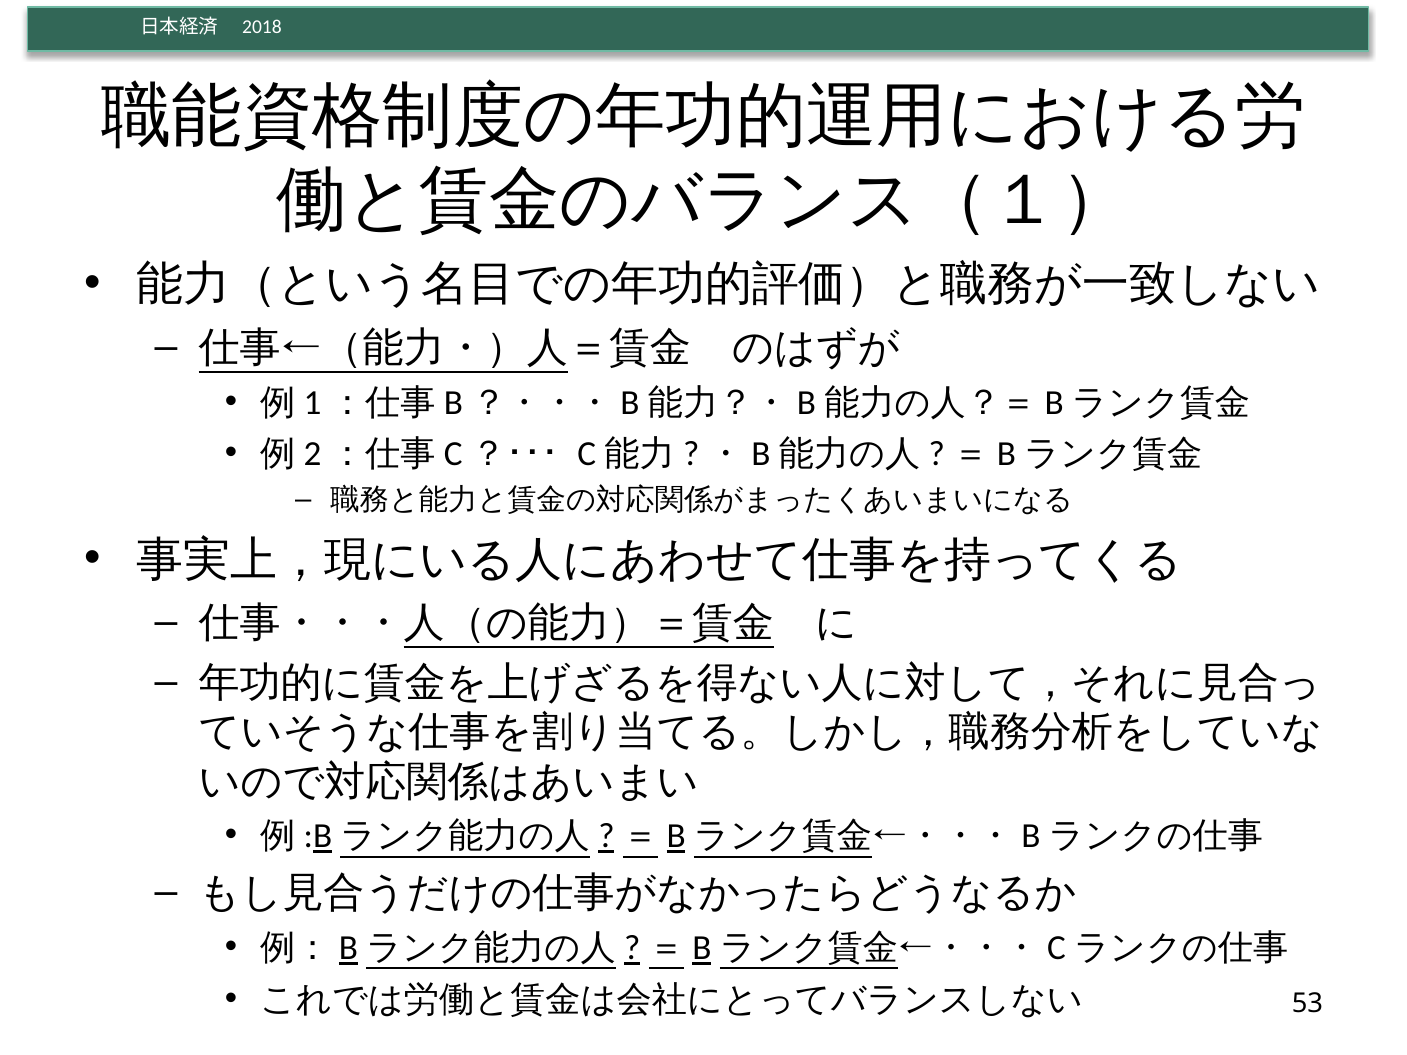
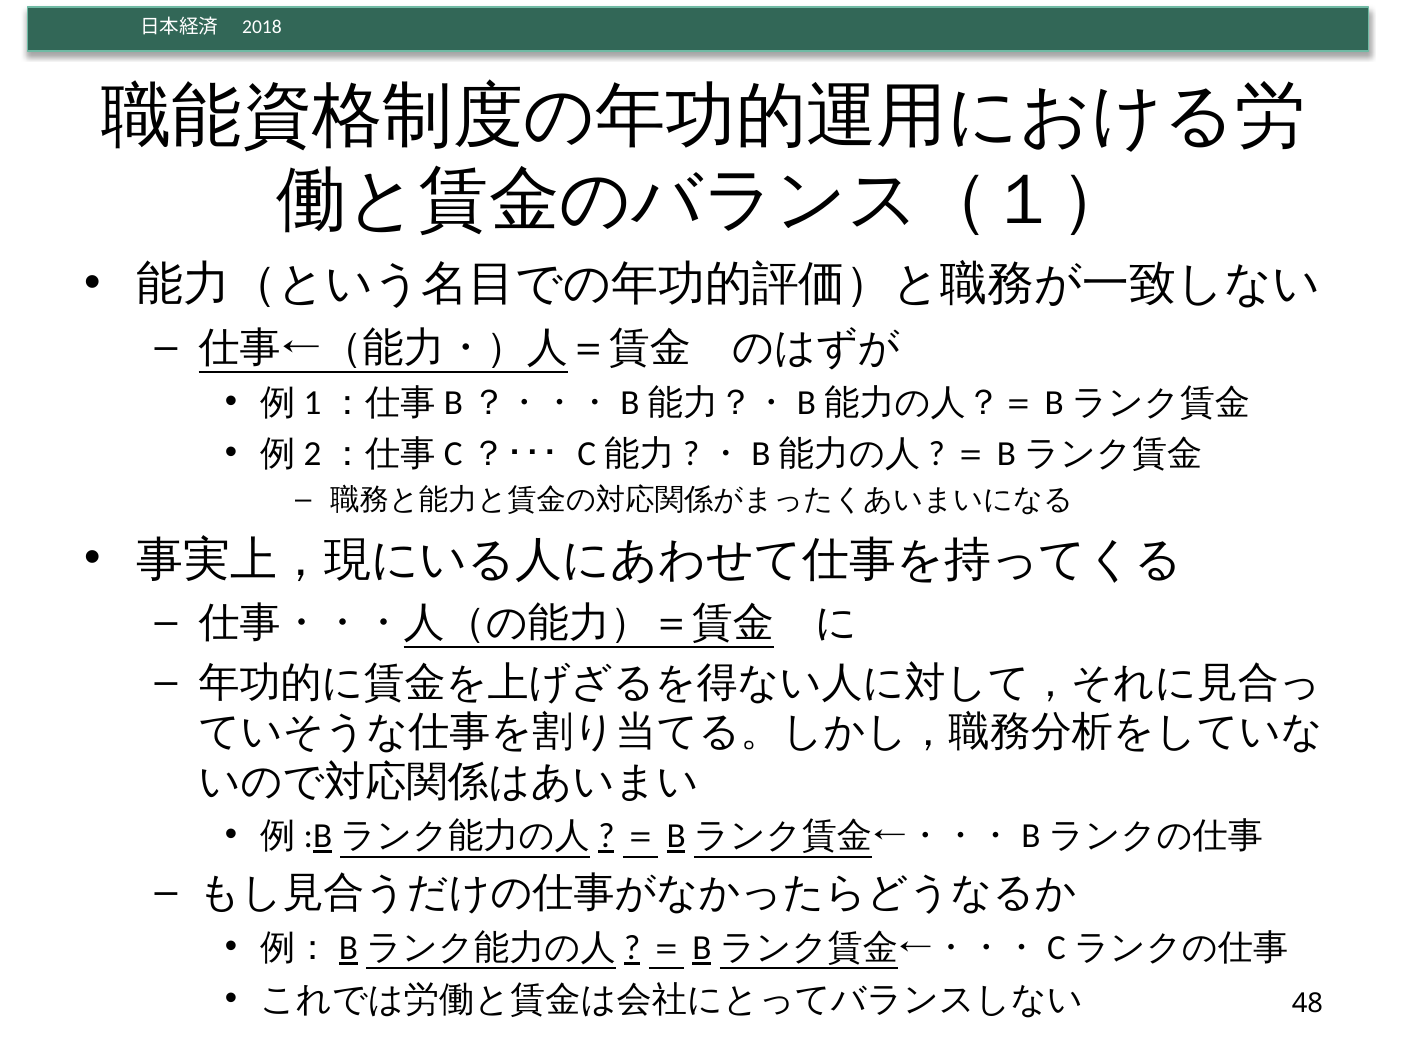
53: 53 -> 48
